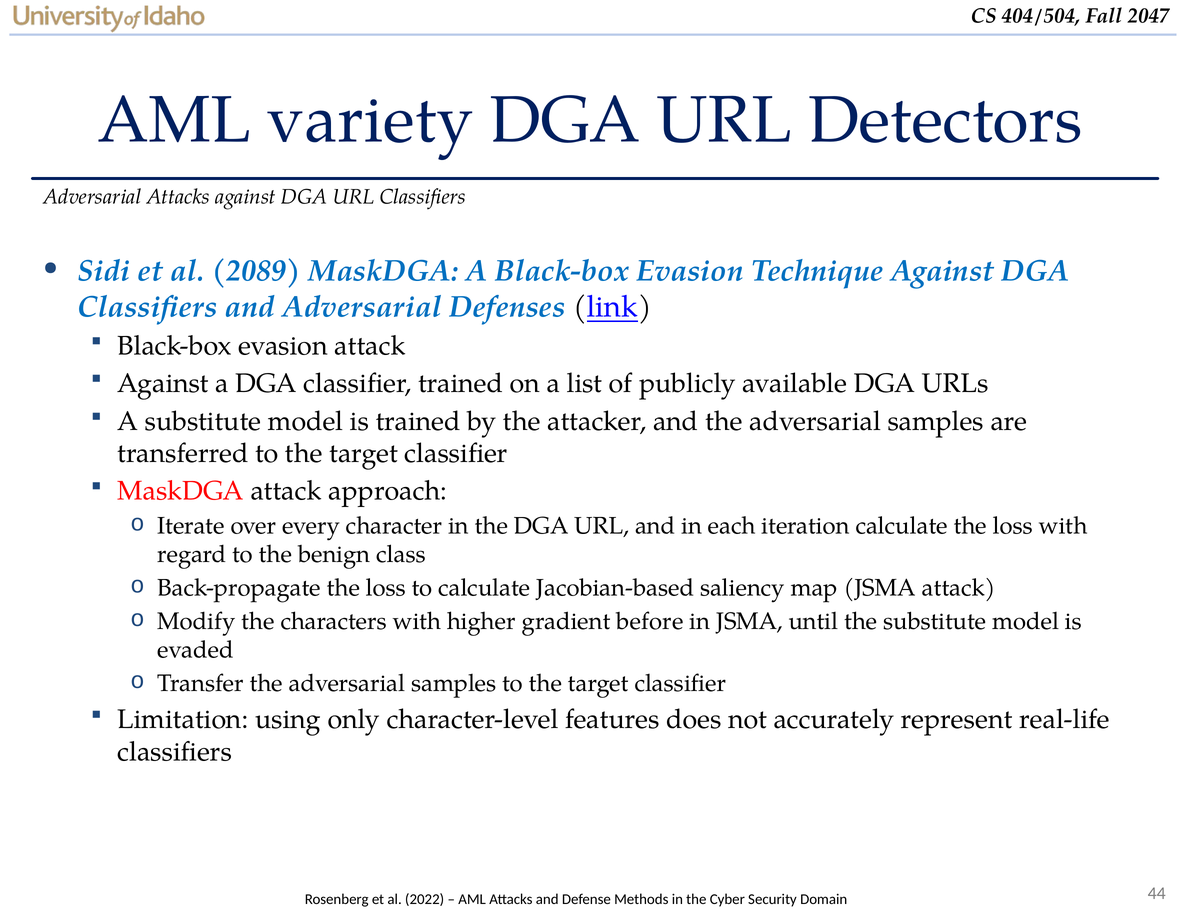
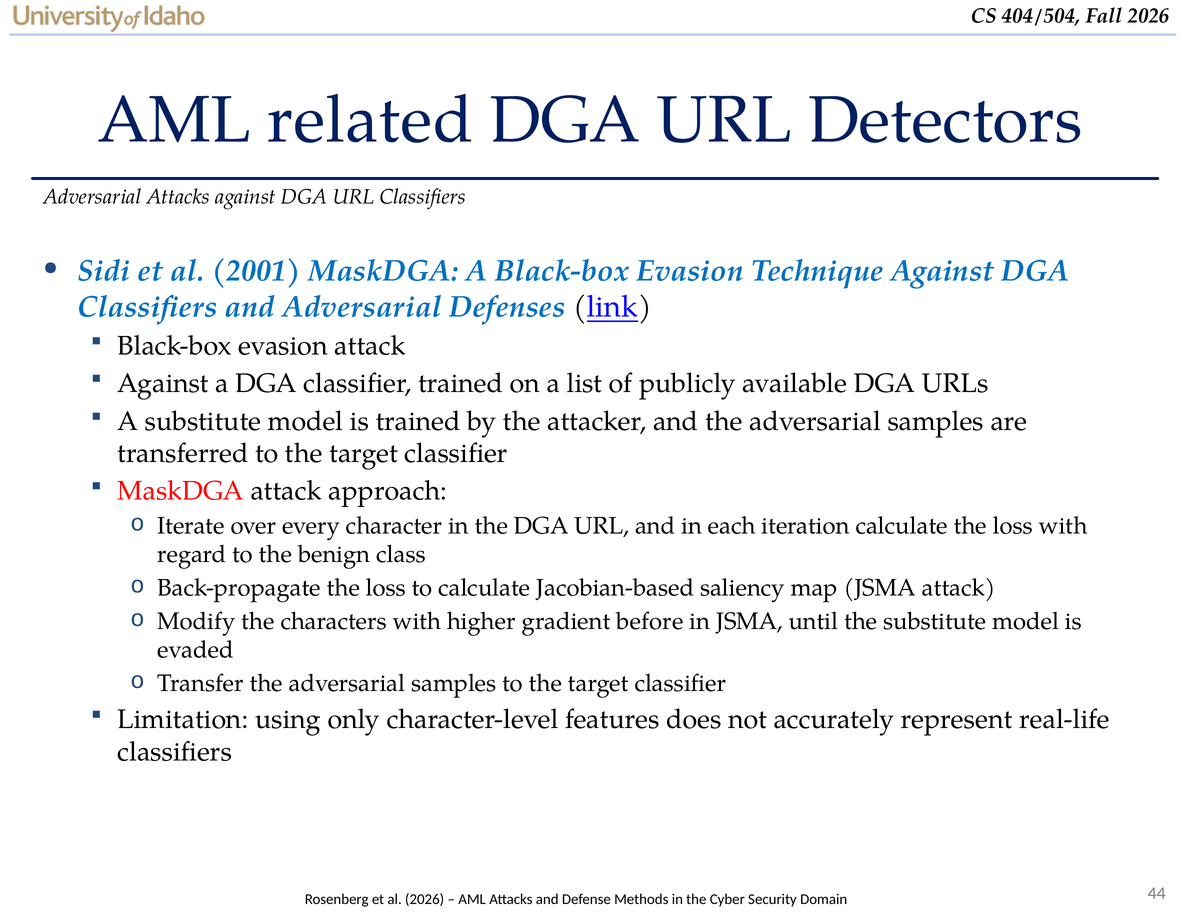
2047 at (1148, 16): 2047 -> 2026
variety: variety -> related
2089: 2089 -> 2001
al 2022: 2022 -> 2026
